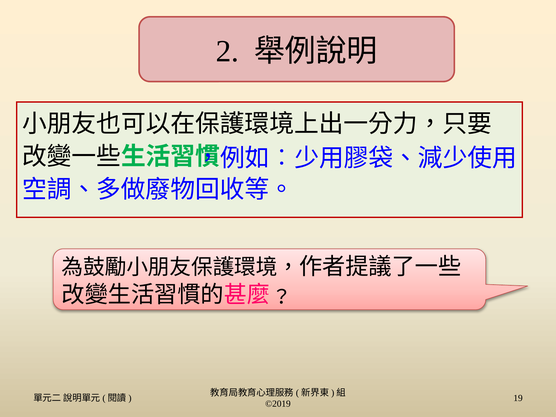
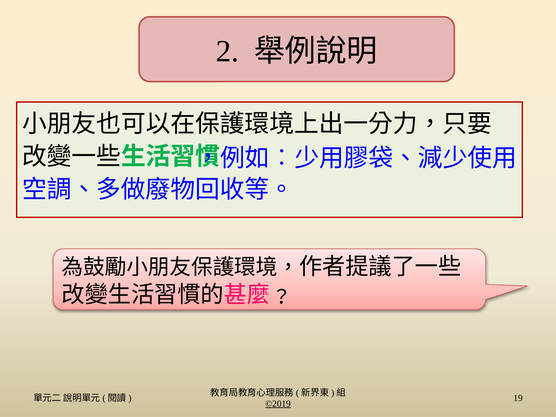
©2019 underline: none -> present
